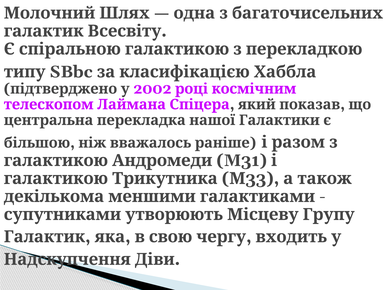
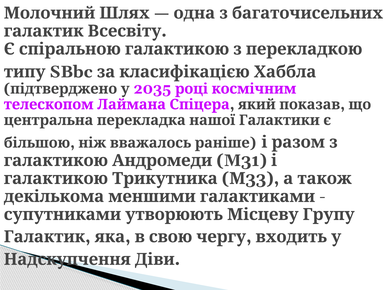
2002: 2002 -> 2035
